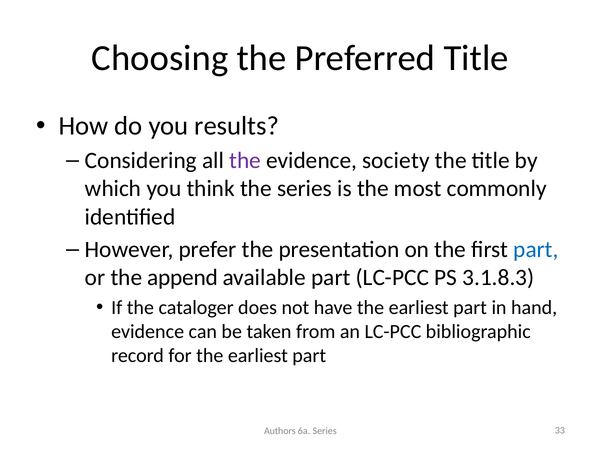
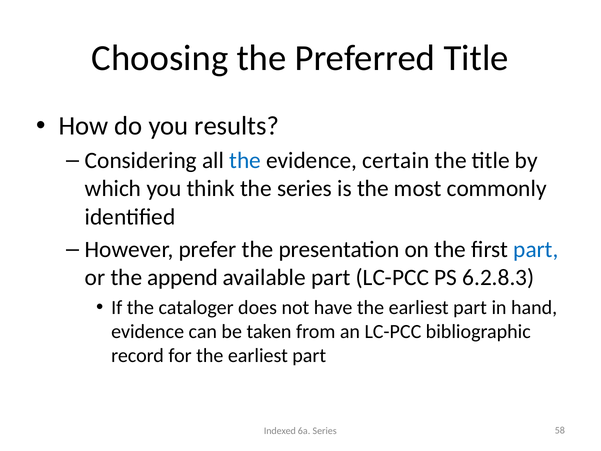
the at (245, 161) colour: purple -> blue
society: society -> certain
3.1.8.3: 3.1.8.3 -> 6.2.8.3
Authors: Authors -> Indexed
33: 33 -> 58
